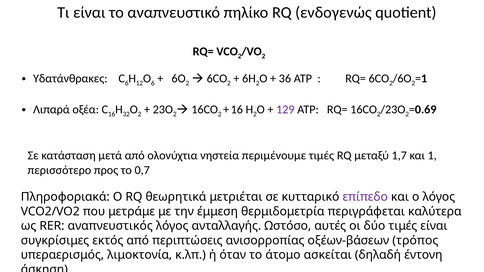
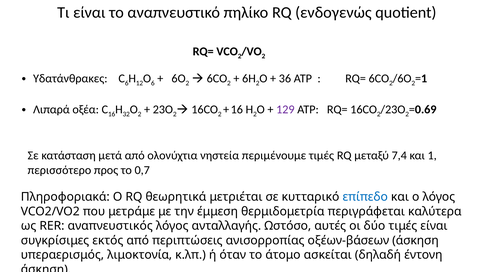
1,7: 1,7 -> 7,4
επίπεδο colour: purple -> blue
οξέων-βάσεων τρόπος: τρόπος -> άσκηση
